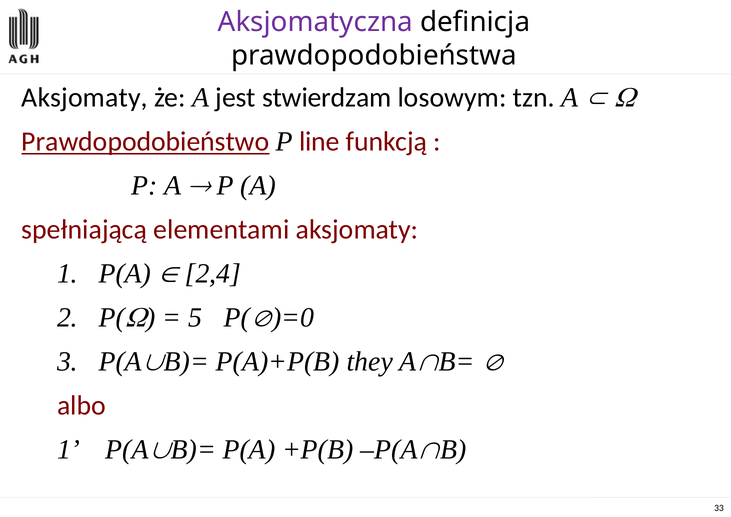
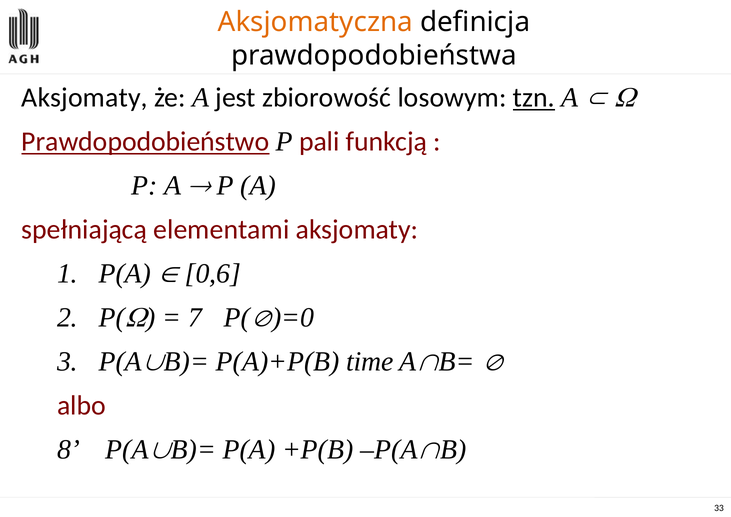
Aksjomatyczna colour: purple -> orange
stwierdzam: stwierdzam -> zbiorowość
tzn underline: none -> present
line: line -> pali
2,4: 2,4 -> 0,6
5: 5 -> 7
they: they -> time
1 at (69, 449): 1 -> 8
